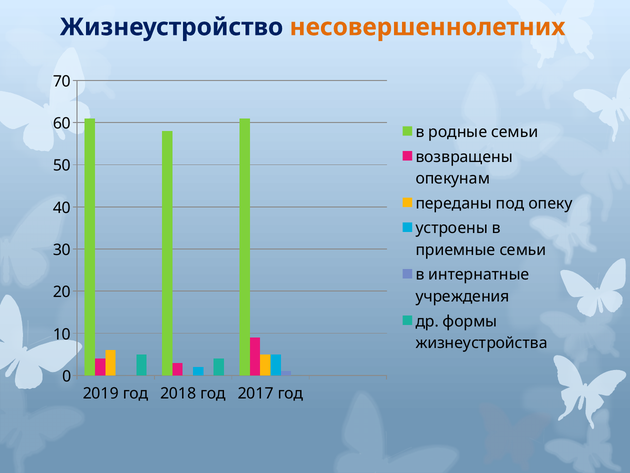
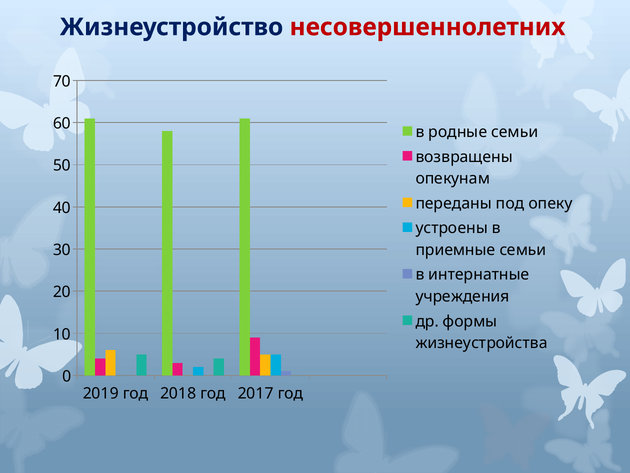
несовершеннолетних colour: orange -> red
